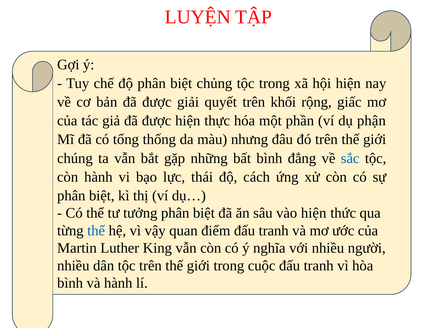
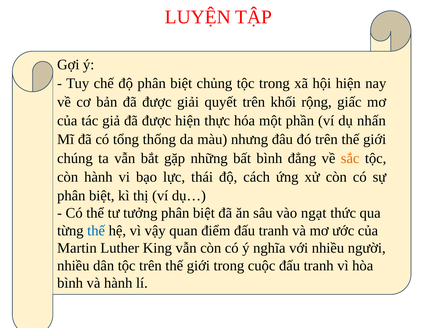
phận: phận -> nhấn
sắc colour: blue -> orange
vào hiện: hiện -> ngạt
